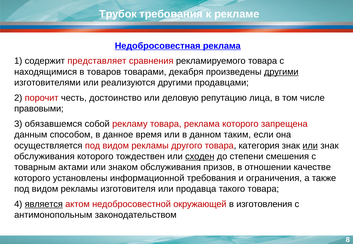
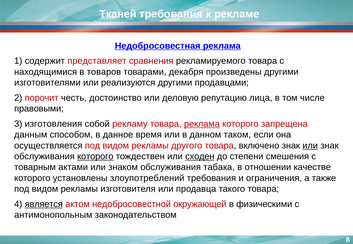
Трубок: Трубок -> Тканей
другими at (281, 72) underline: present -> none
обязавшемся: обязавшемся -> изготовления
реклама at (202, 124) underline: none -> present
таким: таким -> таком
категория: категория -> включено
которого at (95, 157) underline: none -> present
призов: призов -> табака
информационной: информационной -> злоупотреблений
изготовления: изготовления -> физическими
